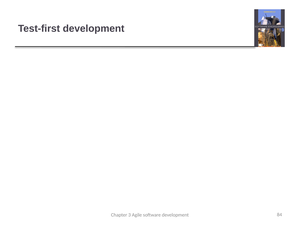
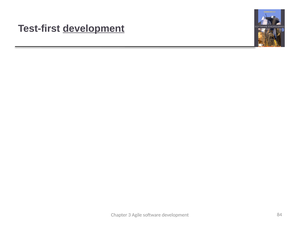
development at (94, 28) underline: none -> present
